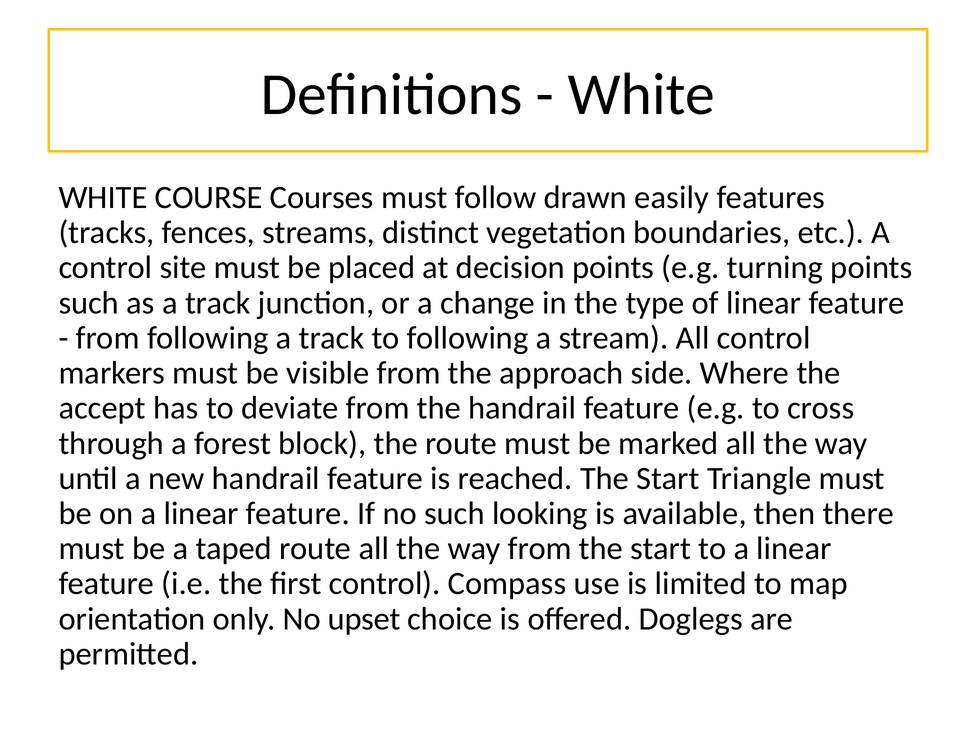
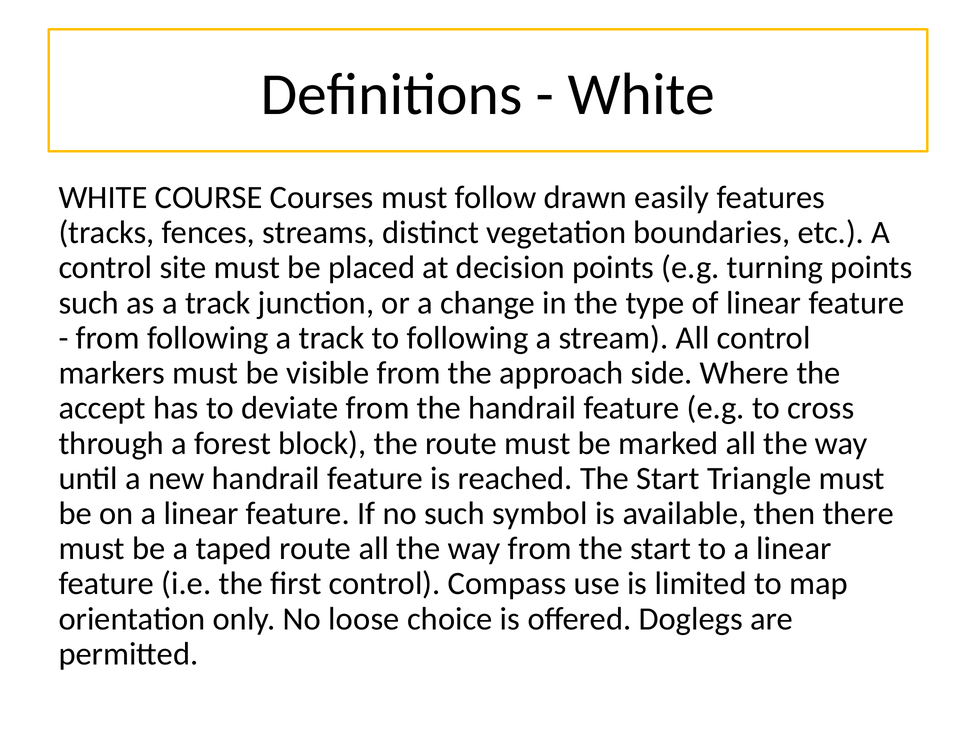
looking: looking -> symbol
upset: upset -> loose
